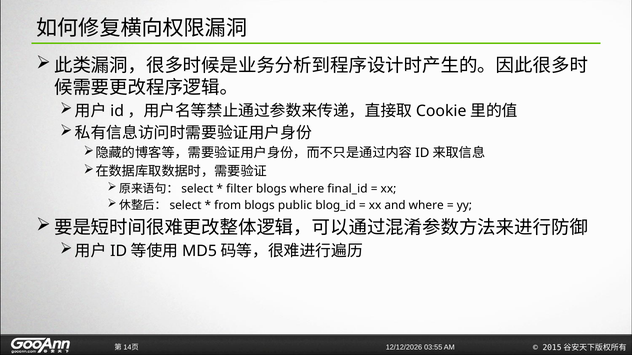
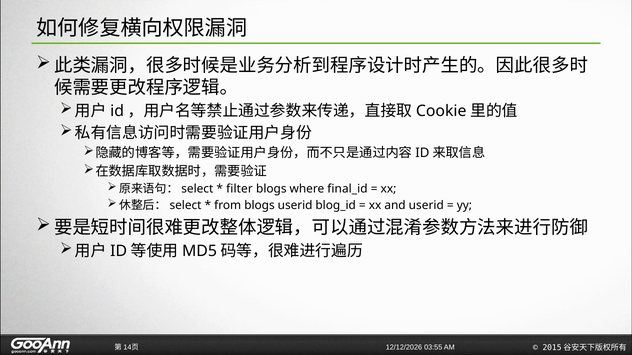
blogs public: public -> userid
and where: where -> userid
